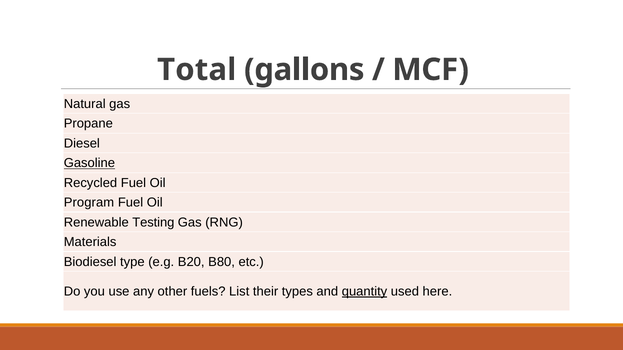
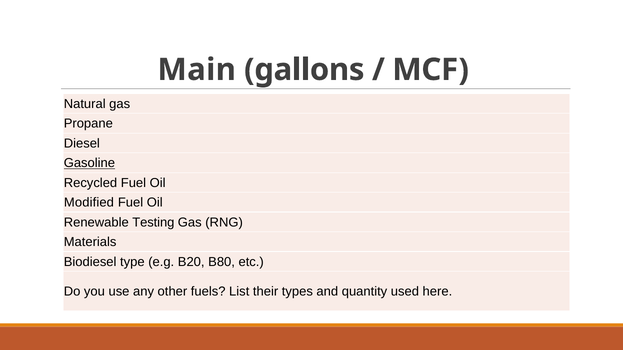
Total: Total -> Main
Program: Program -> Modified
quantity underline: present -> none
